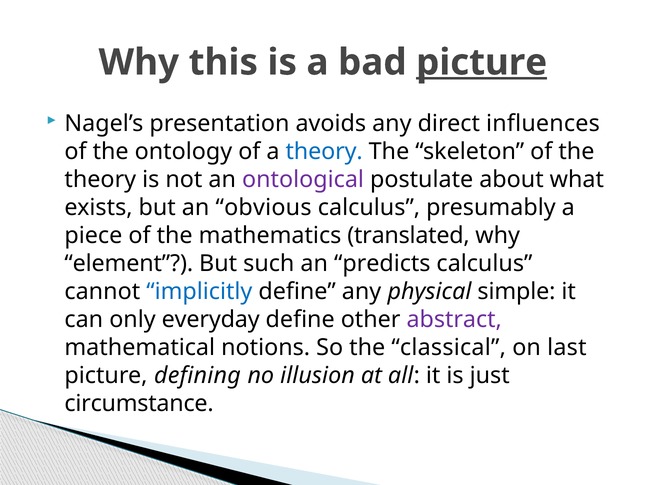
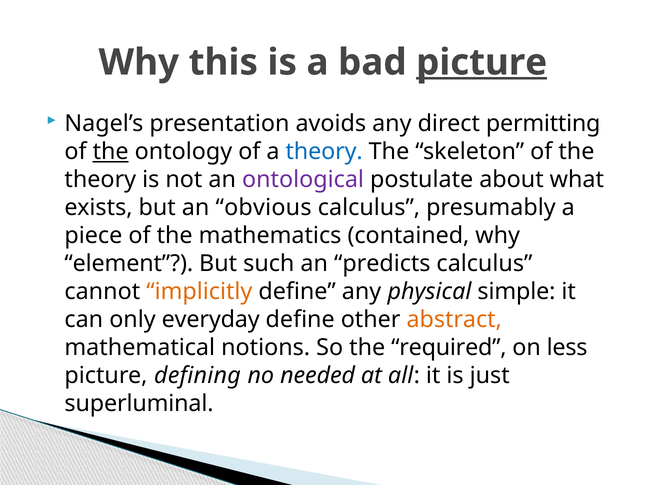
influences: influences -> permitting
the at (111, 151) underline: none -> present
translated: translated -> contained
implicitly colour: blue -> orange
abstract colour: purple -> orange
classical: classical -> required
last: last -> less
illusion: illusion -> needed
circumstance: circumstance -> superluminal
